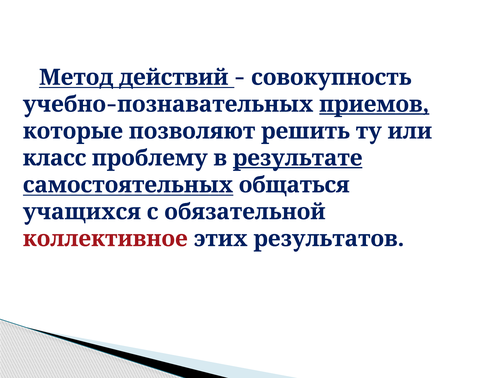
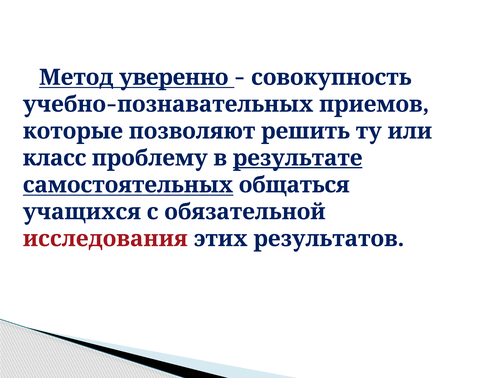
действий: действий -> уверенно
приемов underline: present -> none
коллективное: коллективное -> исследования
